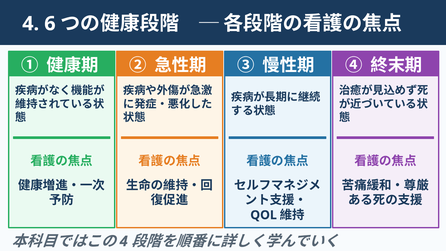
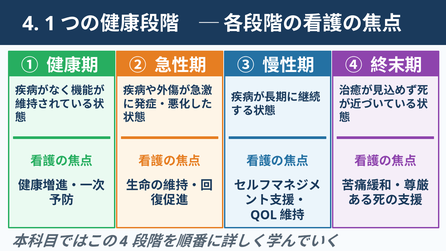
6: 6 -> 1
